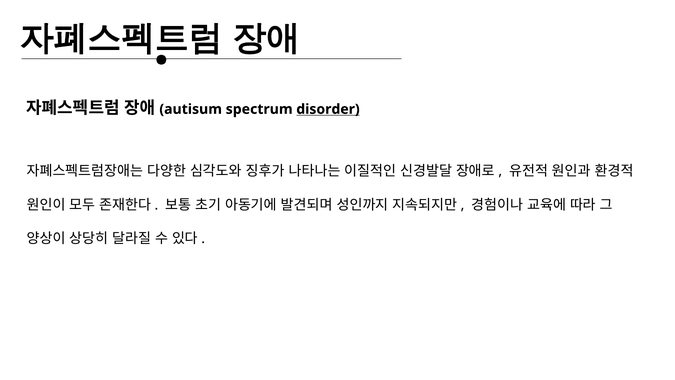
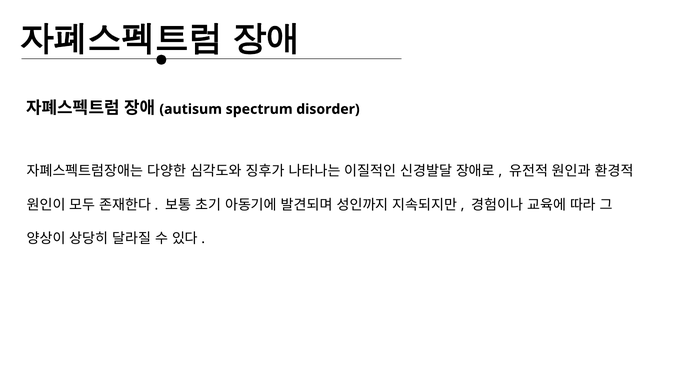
disorder underline: present -> none
